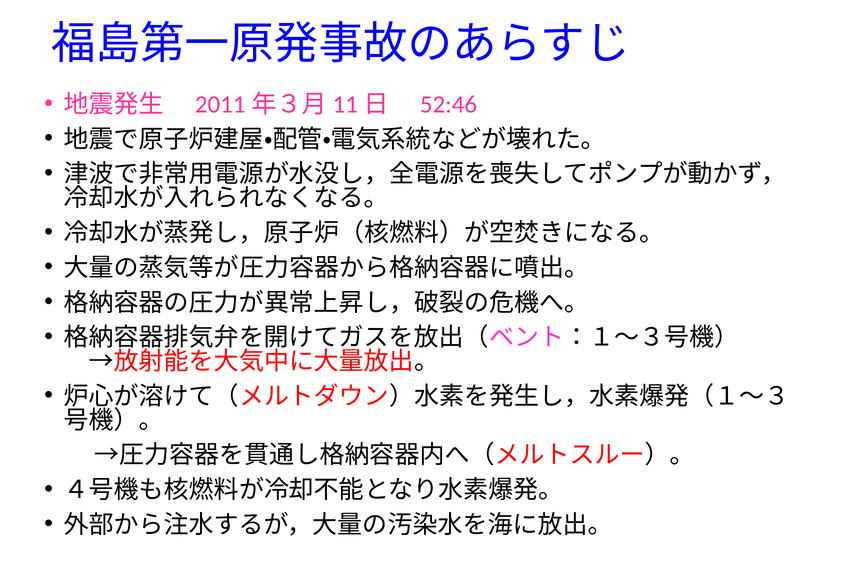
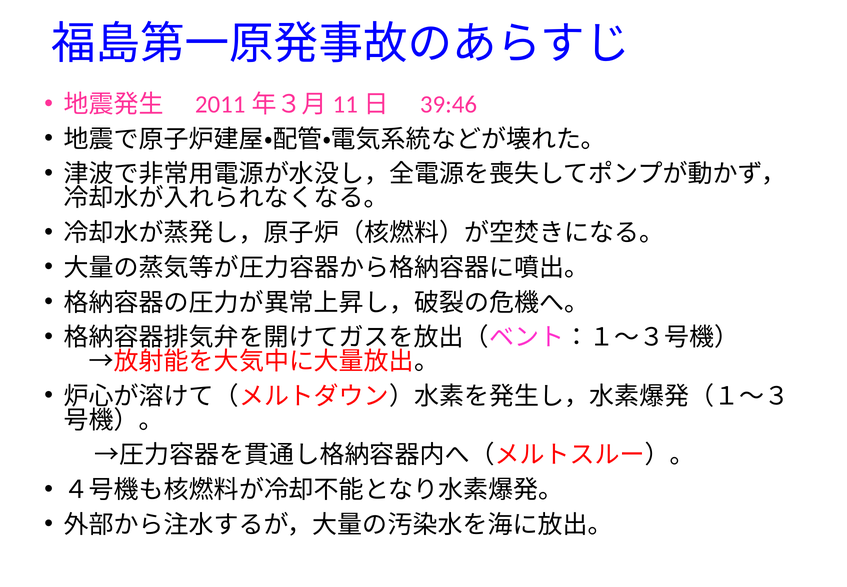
52:46: 52:46 -> 39:46
